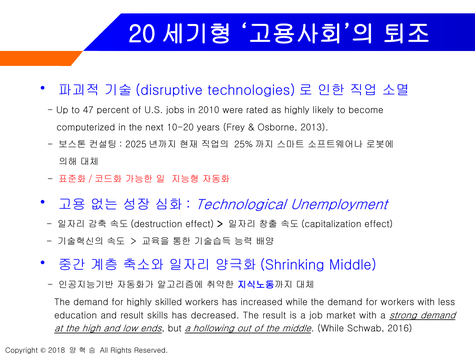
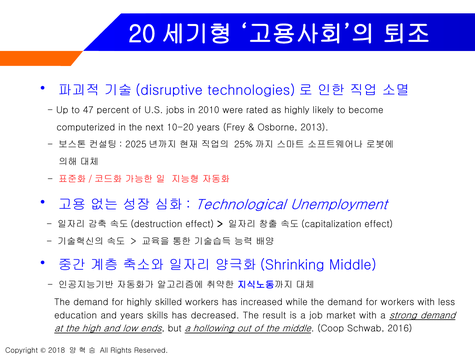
and result: result -> years
middle While: While -> Coop
